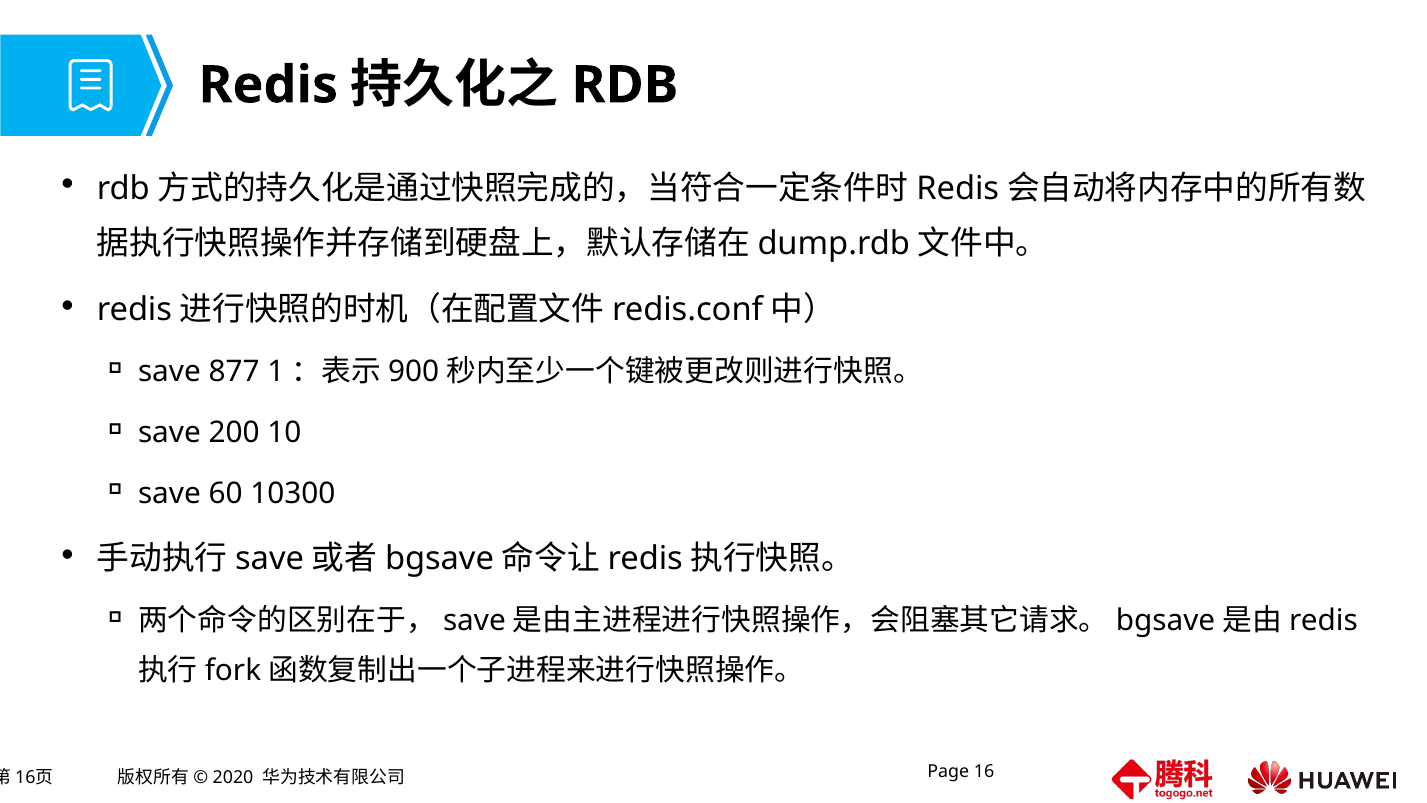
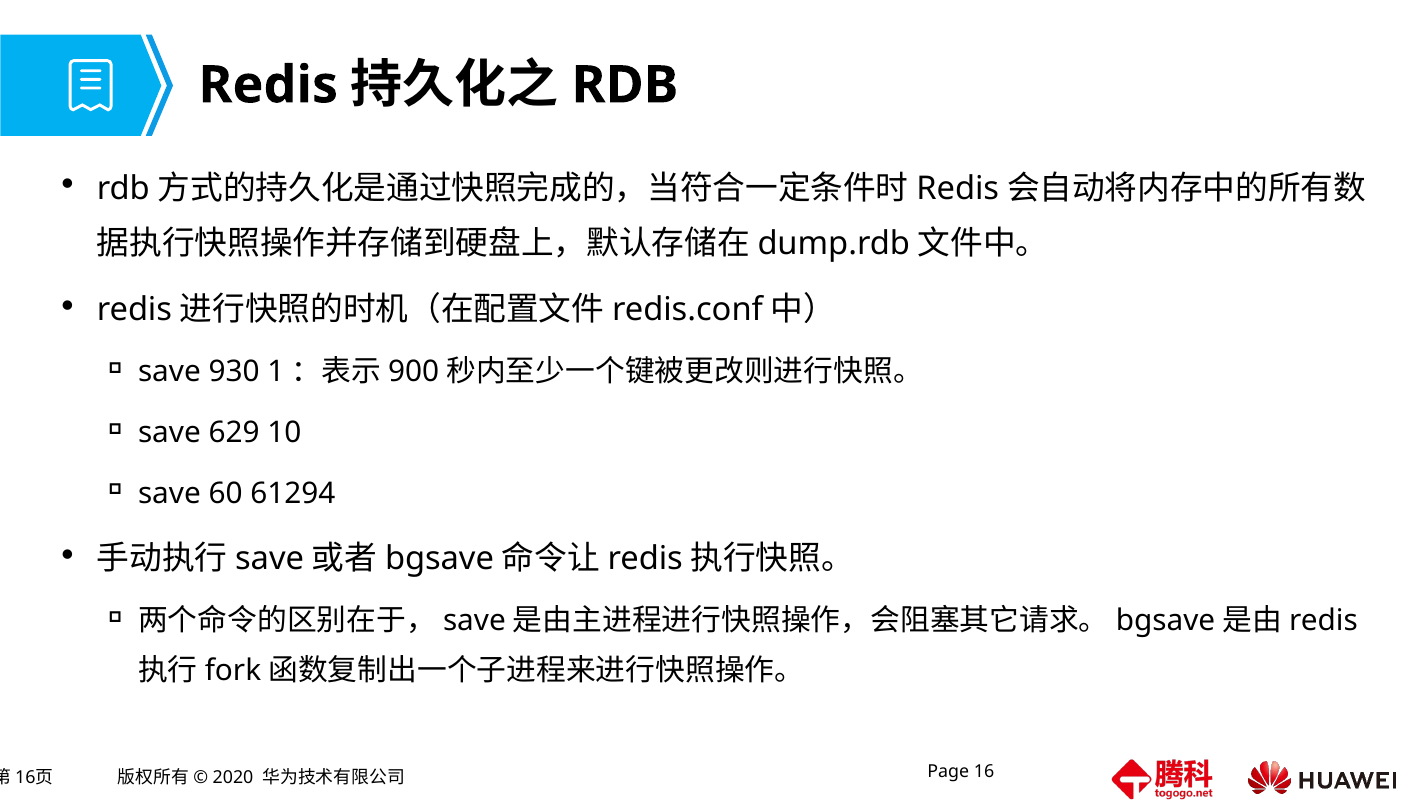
877: 877 -> 930
200: 200 -> 629
10300: 10300 -> 61294
